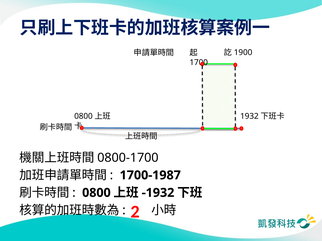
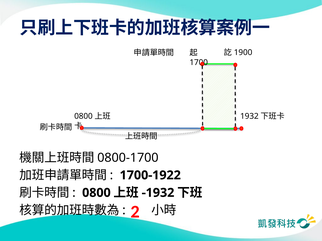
1700-1987: 1700-1987 -> 1700-1922
